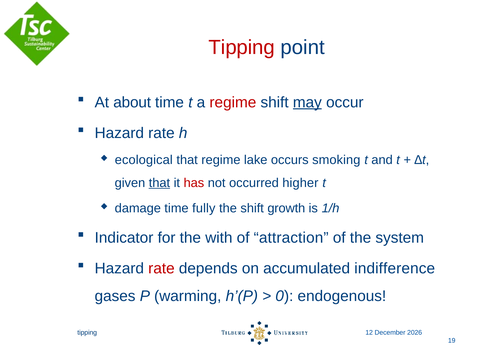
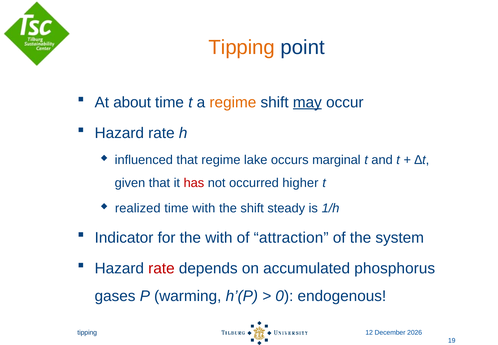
Tipping at (242, 47) colour: red -> orange
regime at (233, 102) colour: red -> orange
ecological: ecological -> influenced
smoking: smoking -> marginal
that at (159, 183) underline: present -> none
damage: damage -> realized
time fully: fully -> with
growth: growth -> steady
indifference: indifference -> phosphorus
